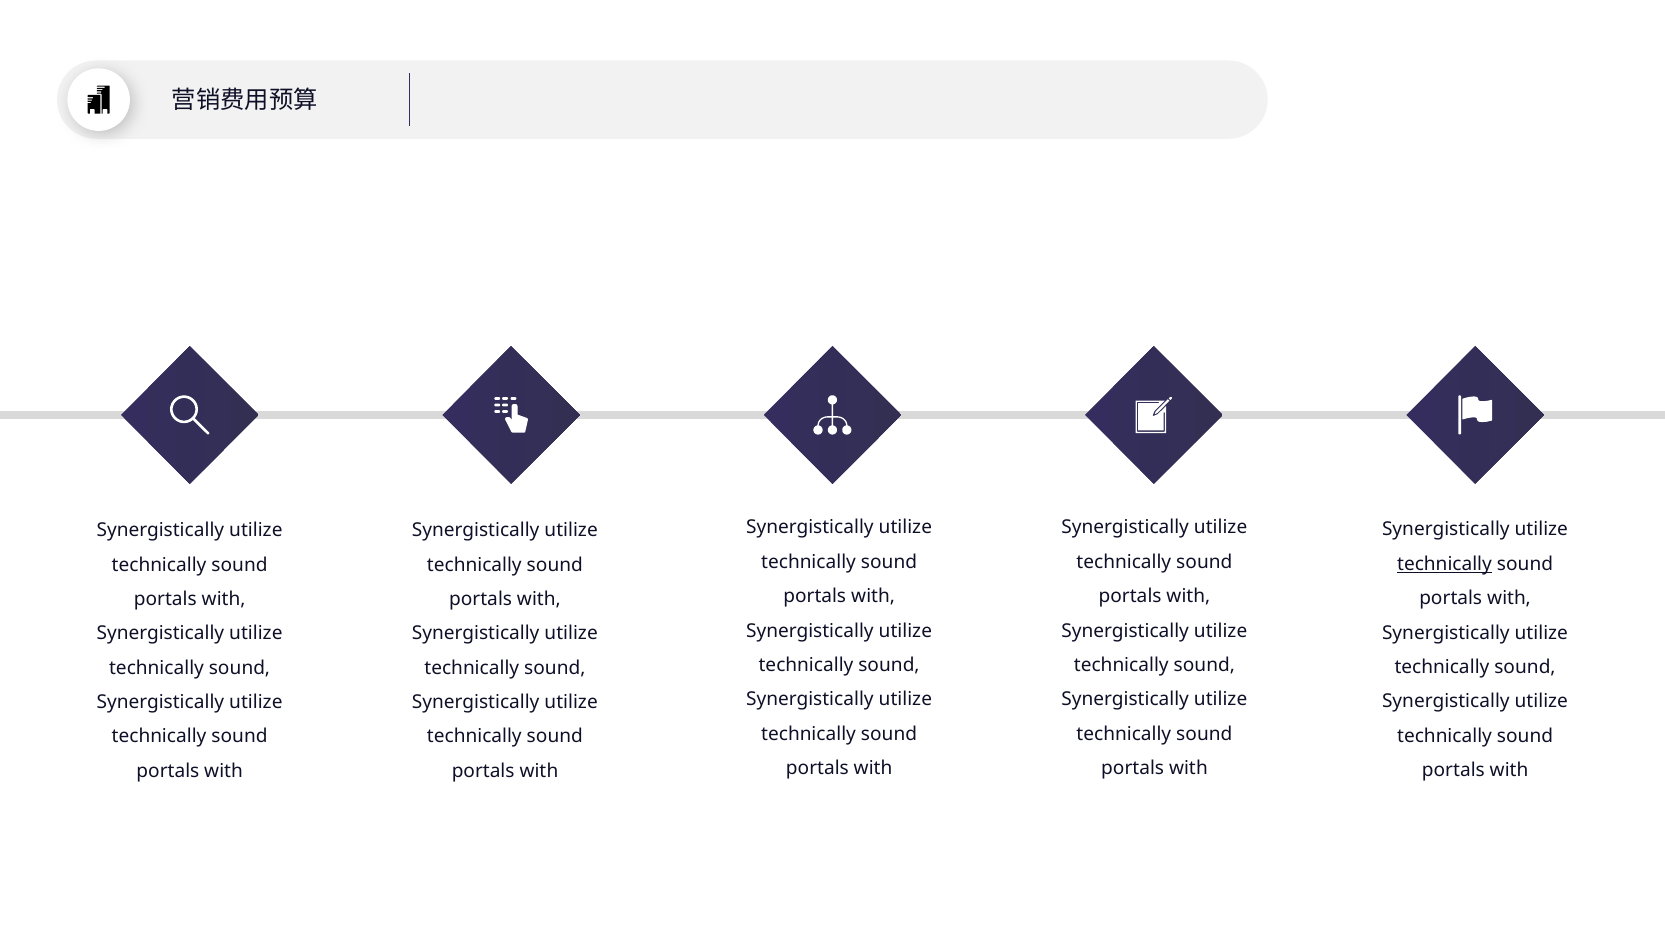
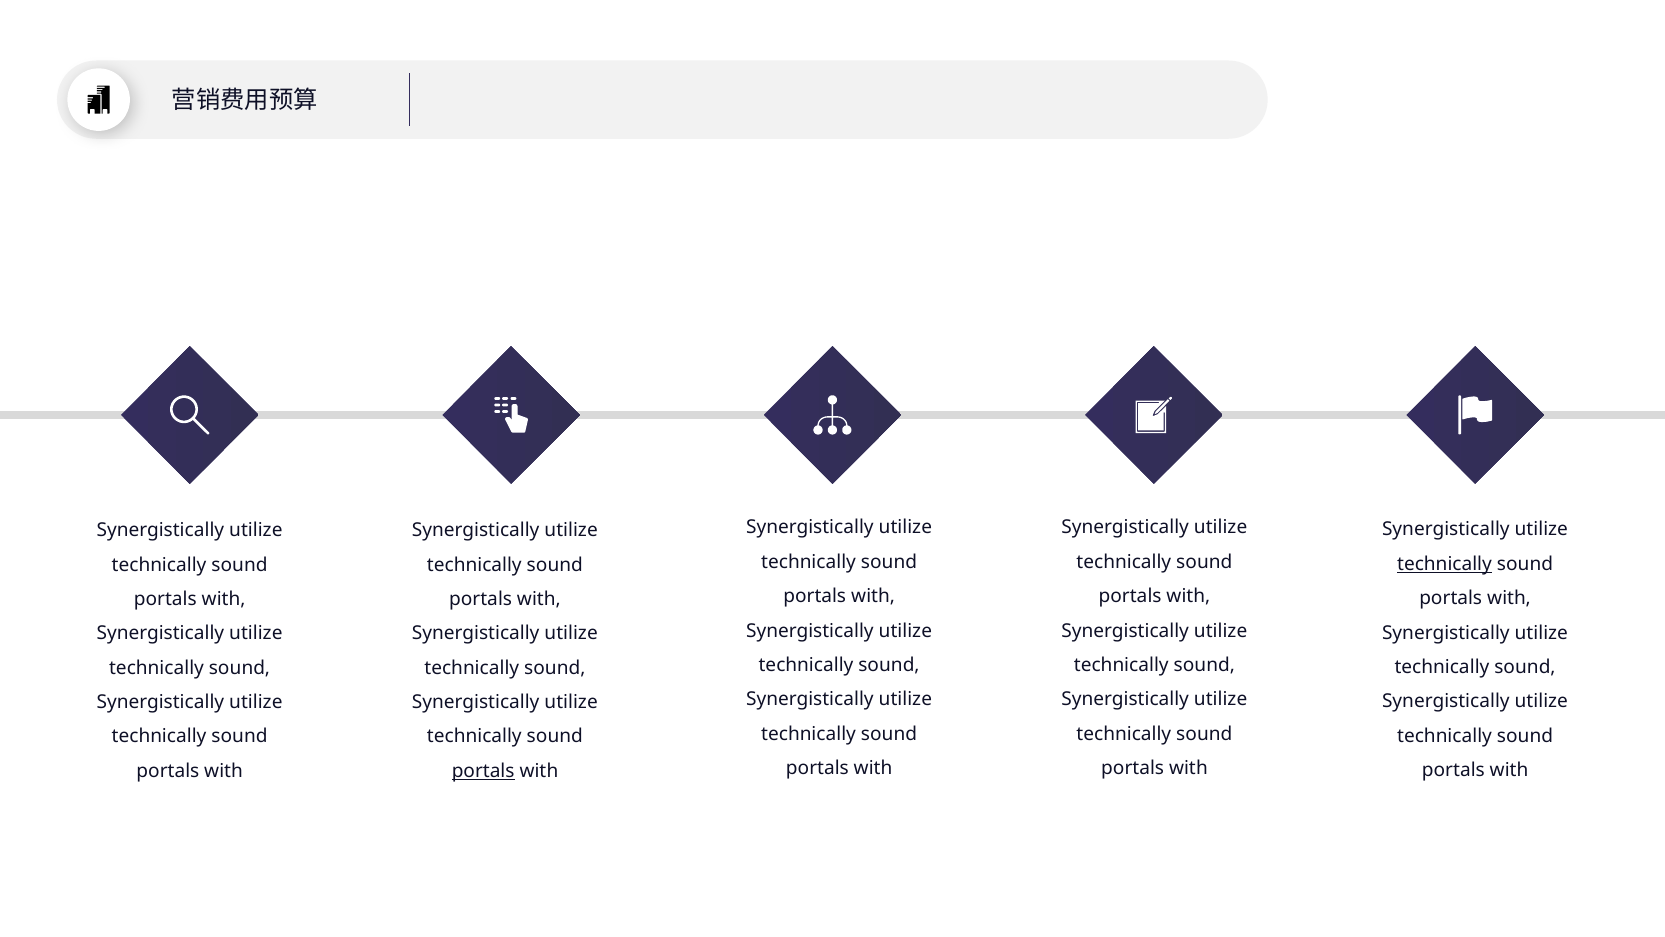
portals at (483, 771) underline: none -> present
